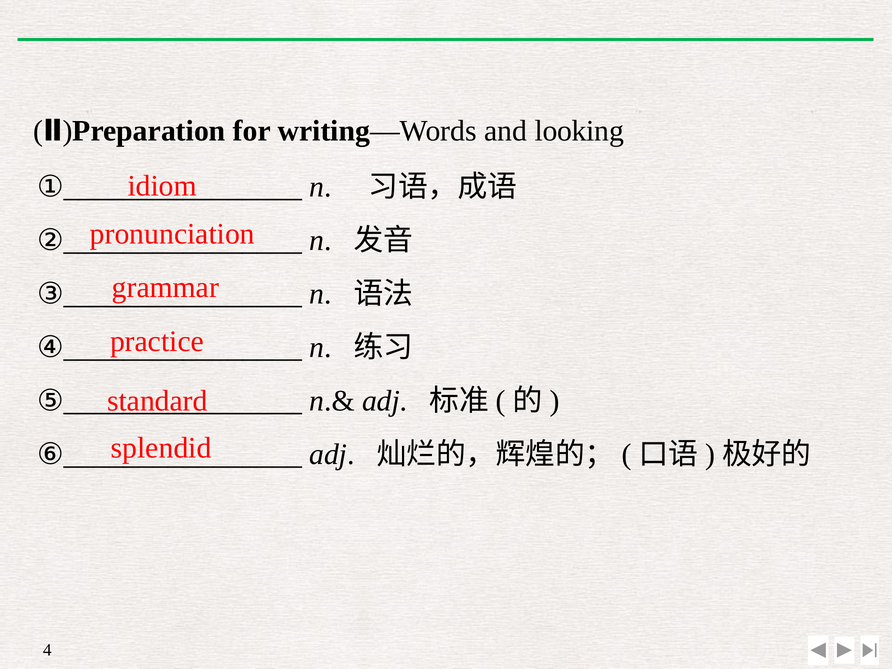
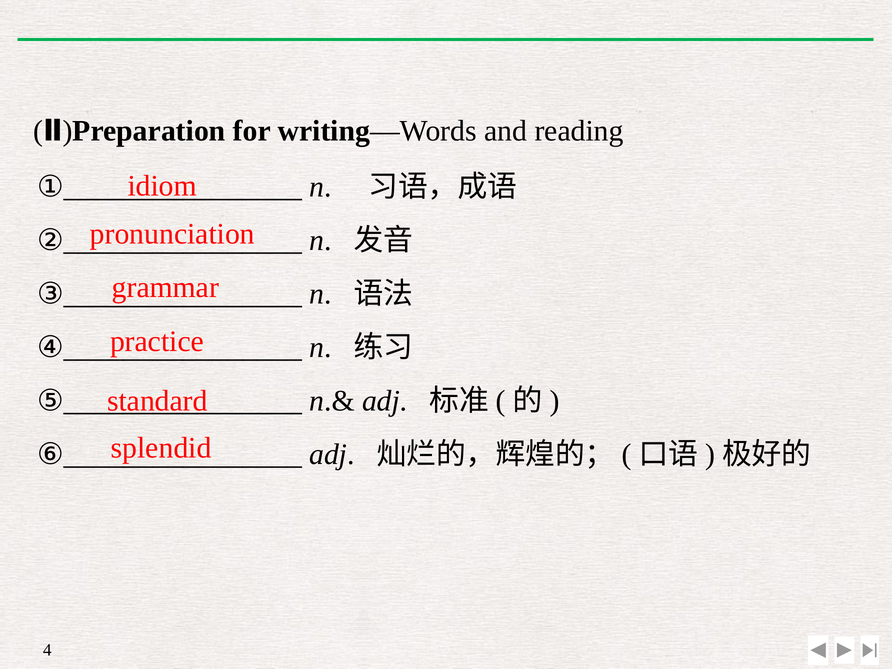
looking: looking -> reading
